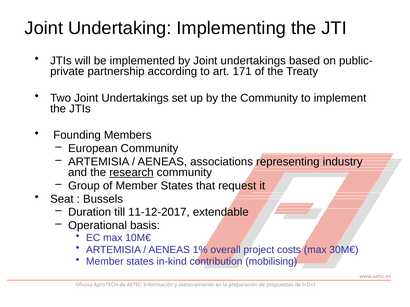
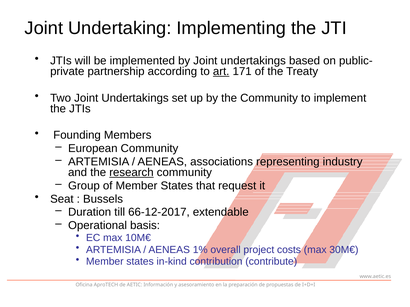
art underline: none -> present
11-12-2017: 11-12-2017 -> 66-12-2017
mobilising: mobilising -> contribute
